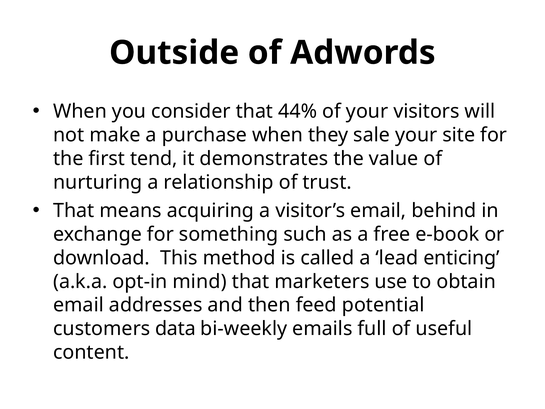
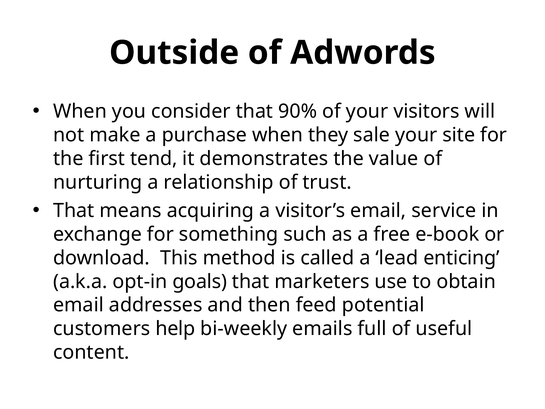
44%: 44% -> 90%
behind: behind -> service
mind: mind -> goals
data: data -> help
